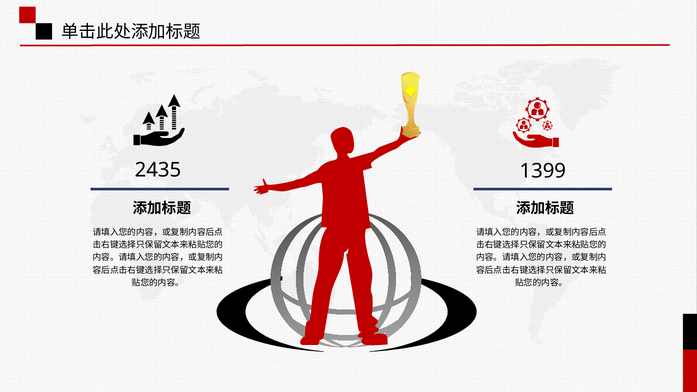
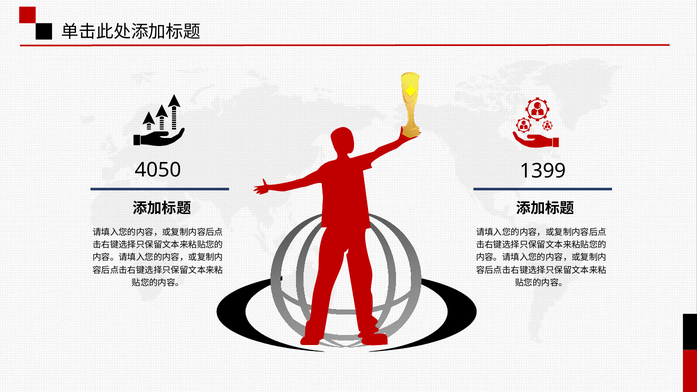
2435: 2435 -> 4050
